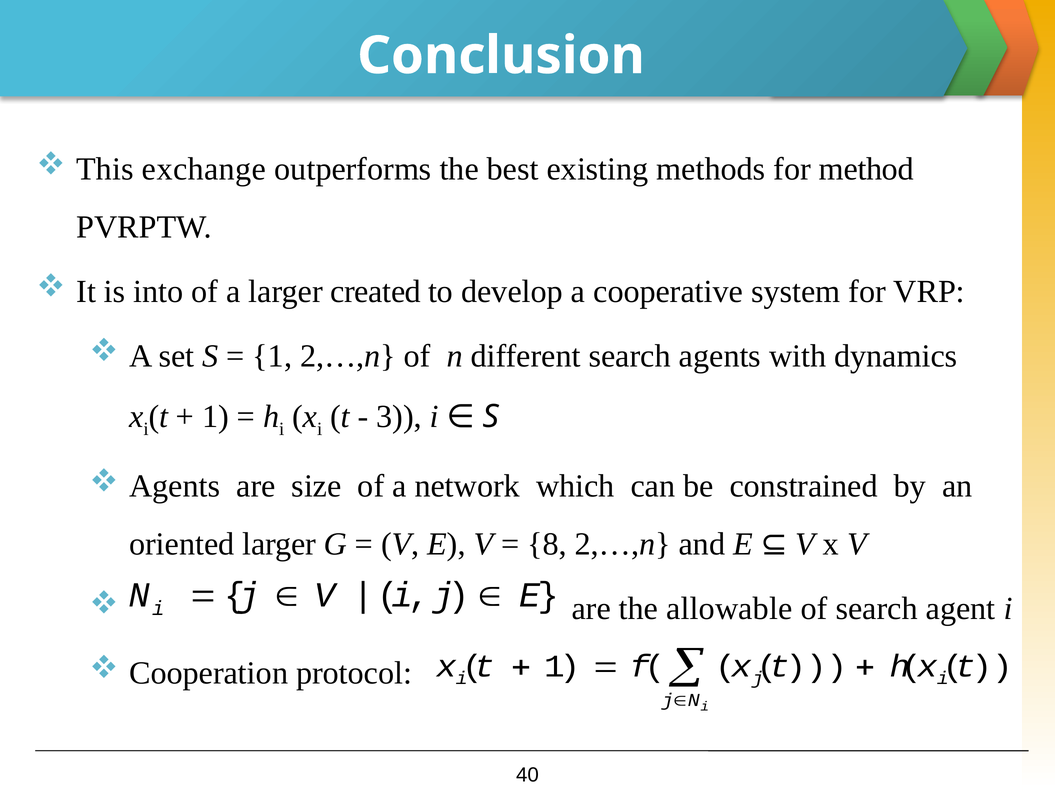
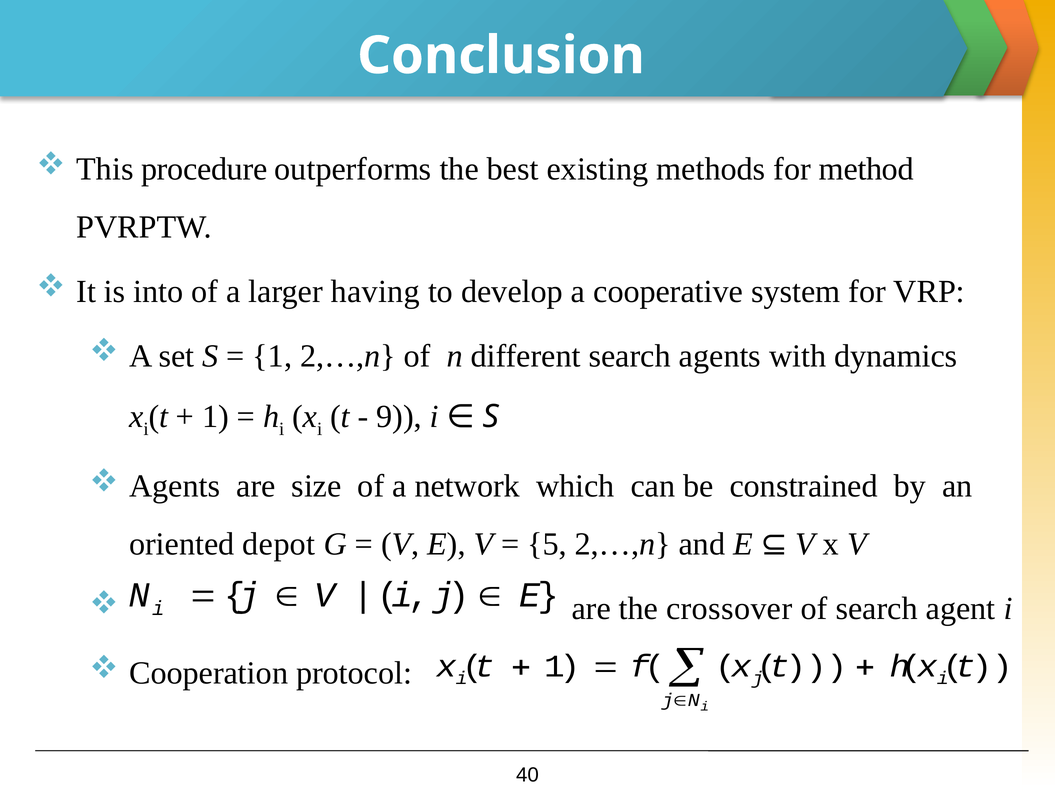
exchange: exchange -> procedure
created: created -> having
3: 3 -> 9
oriented larger: larger -> depot
8: 8 -> 5
allowable: allowable -> crossover
